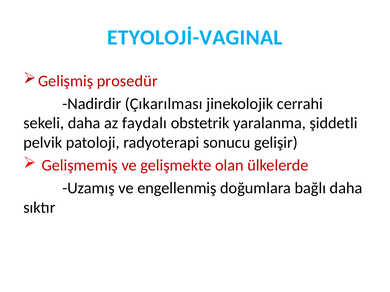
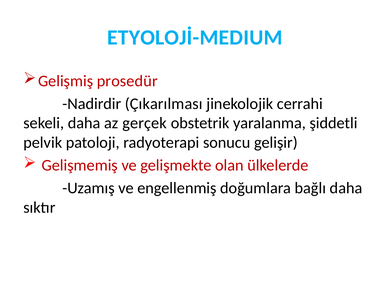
ETYOLOJİ-VAGINAL: ETYOLOJİ-VAGINAL -> ETYOLOJİ-MEDIUM
faydalı: faydalı -> gerçek
